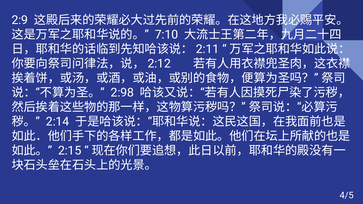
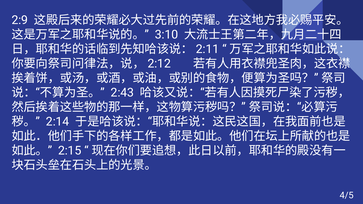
7:10: 7:10 -> 3:10
2:98: 2:98 -> 2:43
